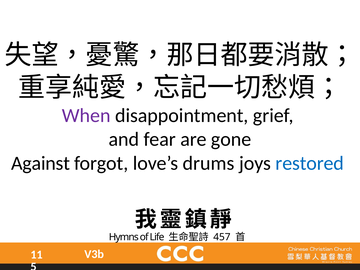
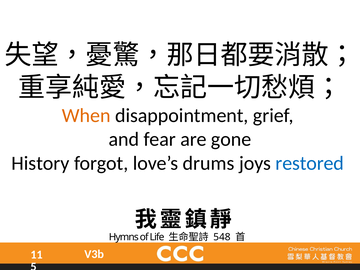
When colour: purple -> orange
Against: Against -> History
457: 457 -> 548
